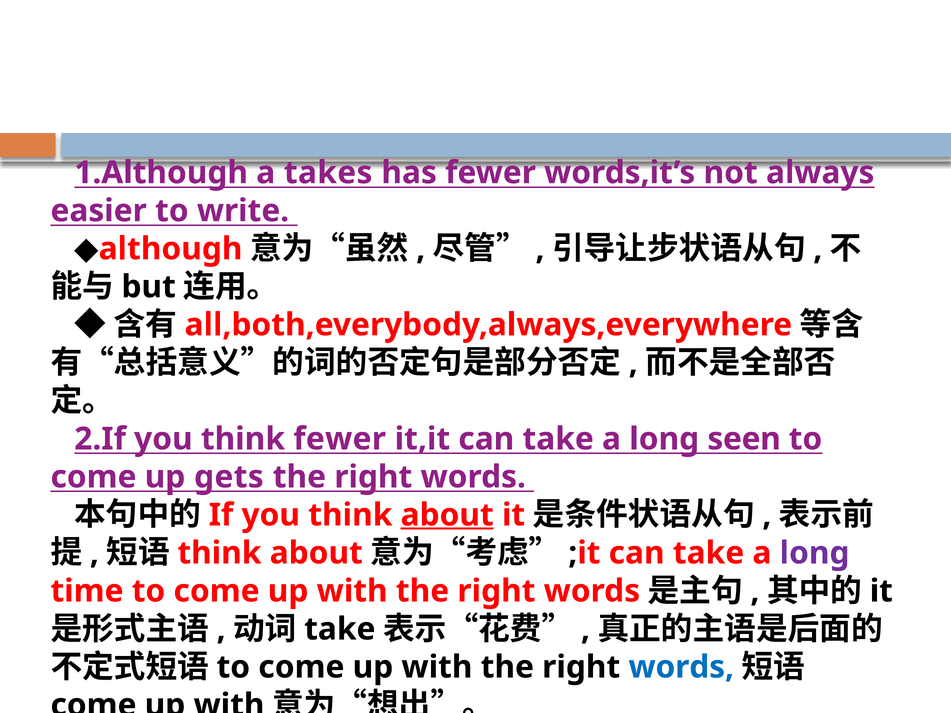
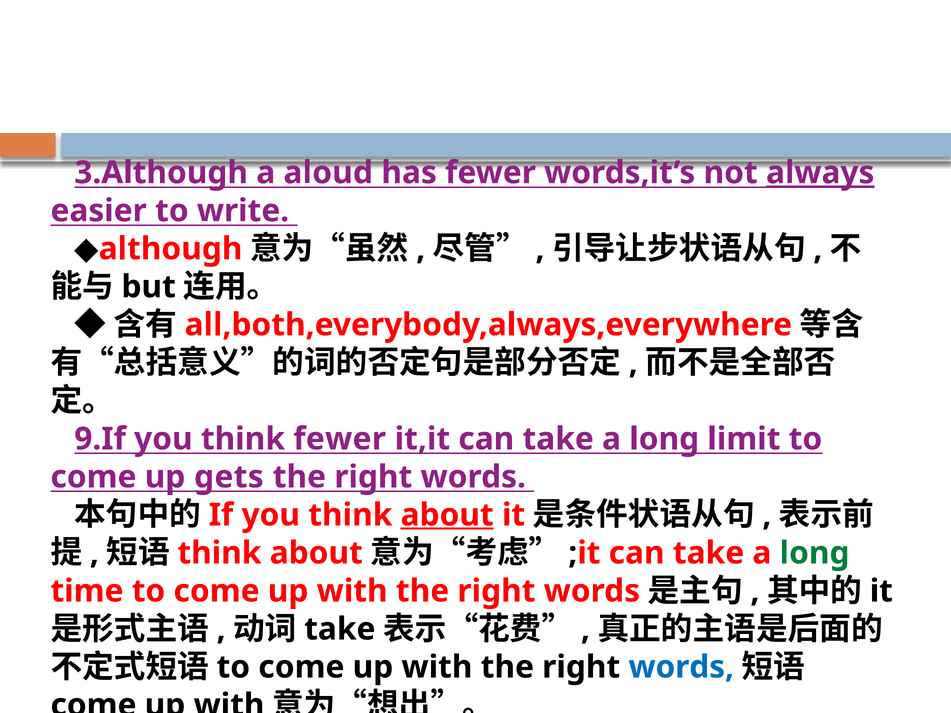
1.Although: 1.Although -> 3.Although
takes: takes -> aloud
always underline: none -> present
2.If: 2.If -> 9.If
seen: seen -> limit
long at (815, 553) colour: purple -> green
